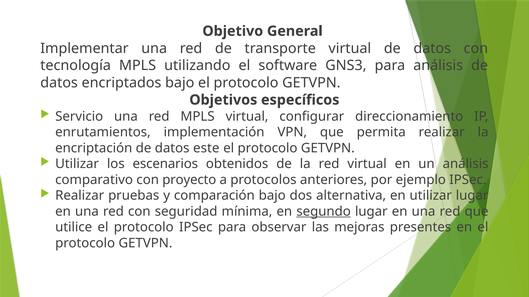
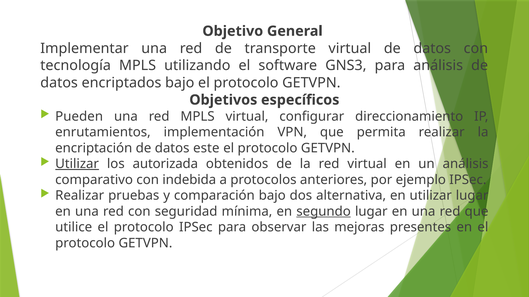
Servicio: Servicio -> Pueden
Utilizar at (77, 164) underline: none -> present
escenarios: escenarios -> autorizada
proyecto: proyecto -> indebida
